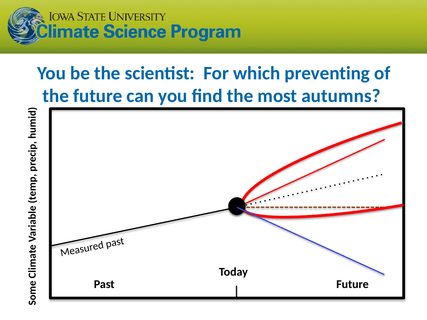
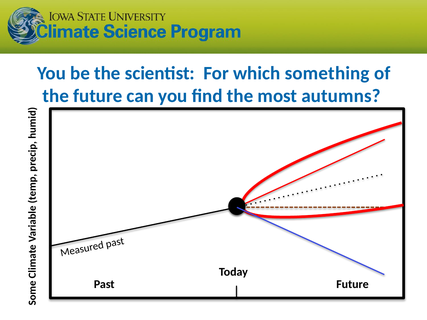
preventing: preventing -> something
